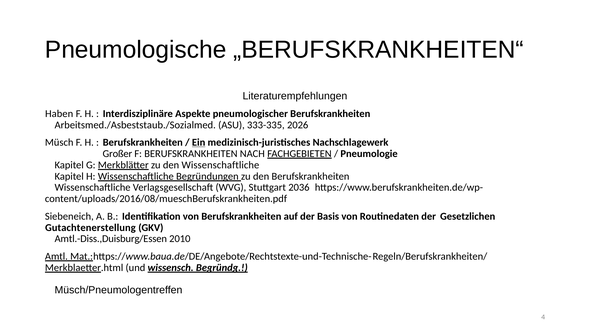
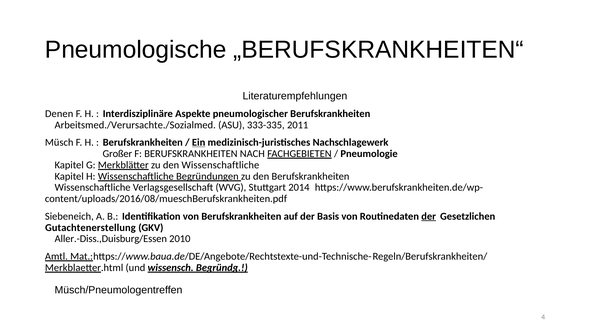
Haben: Haben -> Denen
Arbeitsmed./Asbeststaub./Sozialmed: Arbeitsmed./Asbeststaub./Sozialmed -> Arbeitsmed./Verursachte./Sozialmed
2026: 2026 -> 2011
2036: 2036 -> 2014
der at (429, 216) underline: none -> present
Amtl.-Diss.,Duisburg/Essen: Amtl.-Diss.,Duisburg/Essen -> Aller.-Diss.,Duisburg/Essen
